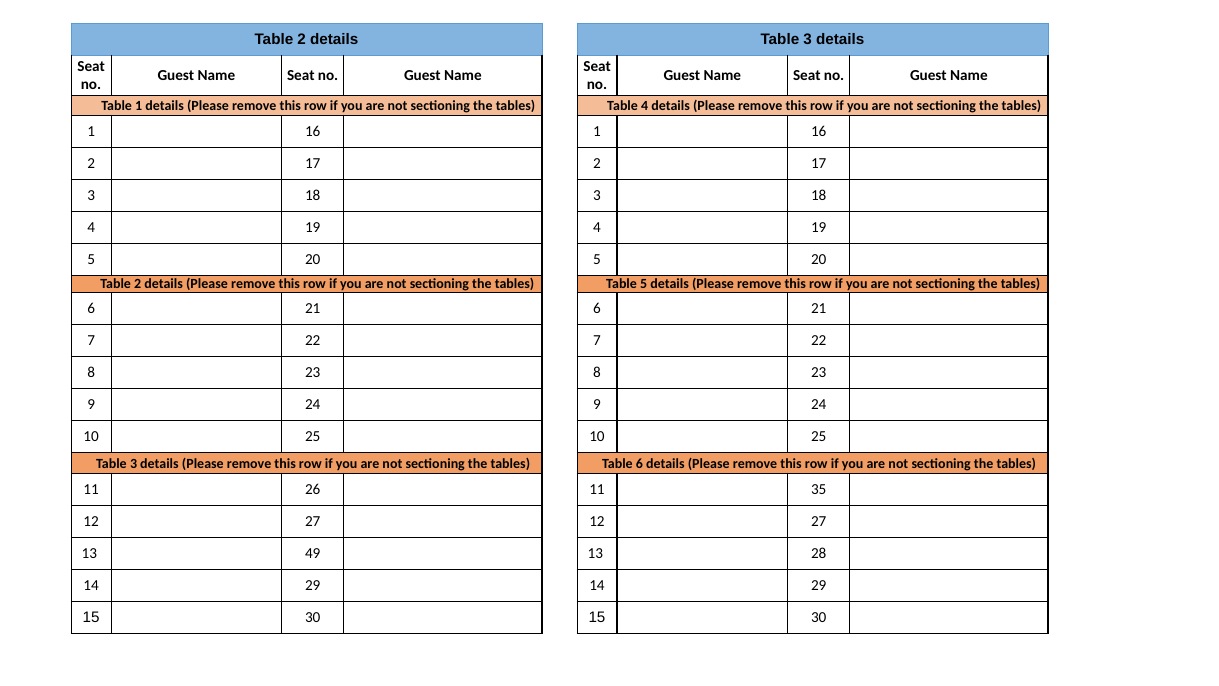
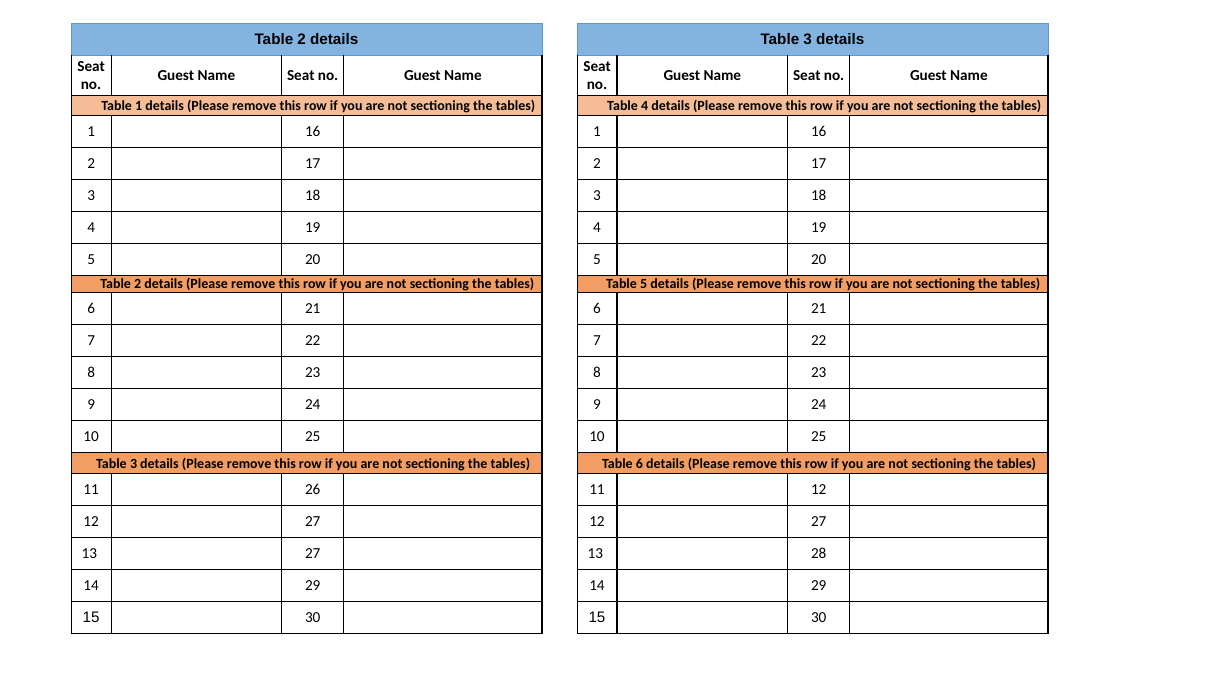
11 35: 35 -> 12
13 49: 49 -> 27
